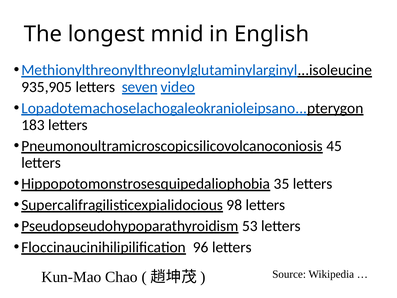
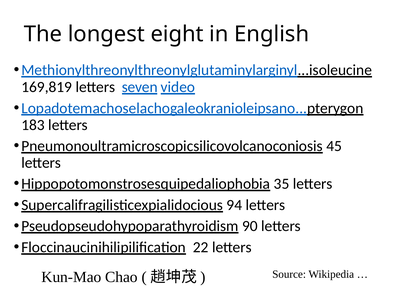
mnid: mnid -> eight
935,905: 935,905 -> 169,819
98: 98 -> 94
53: 53 -> 90
96: 96 -> 22
